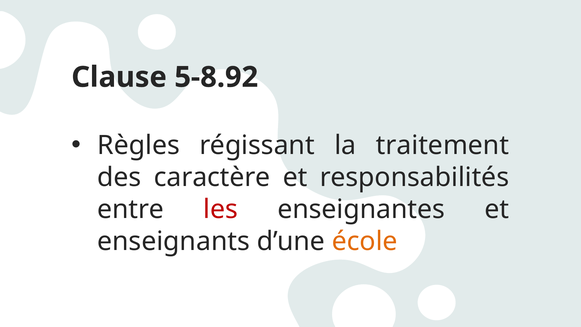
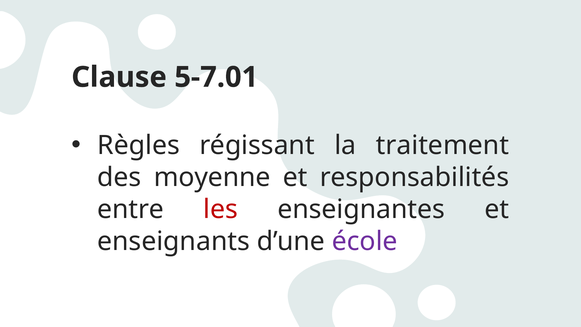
5-8.92: 5-8.92 -> 5-7.01
caractère: caractère -> moyenne
école colour: orange -> purple
